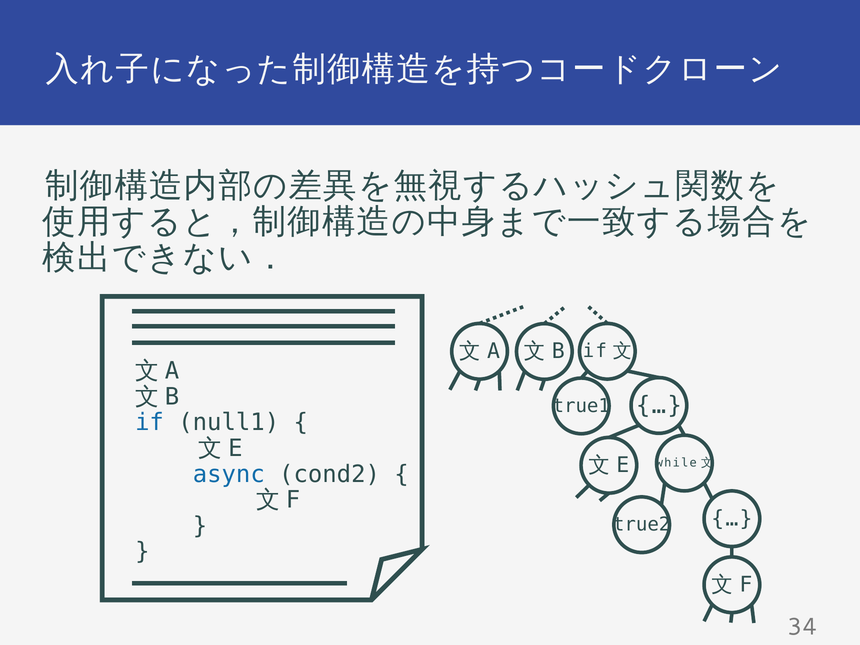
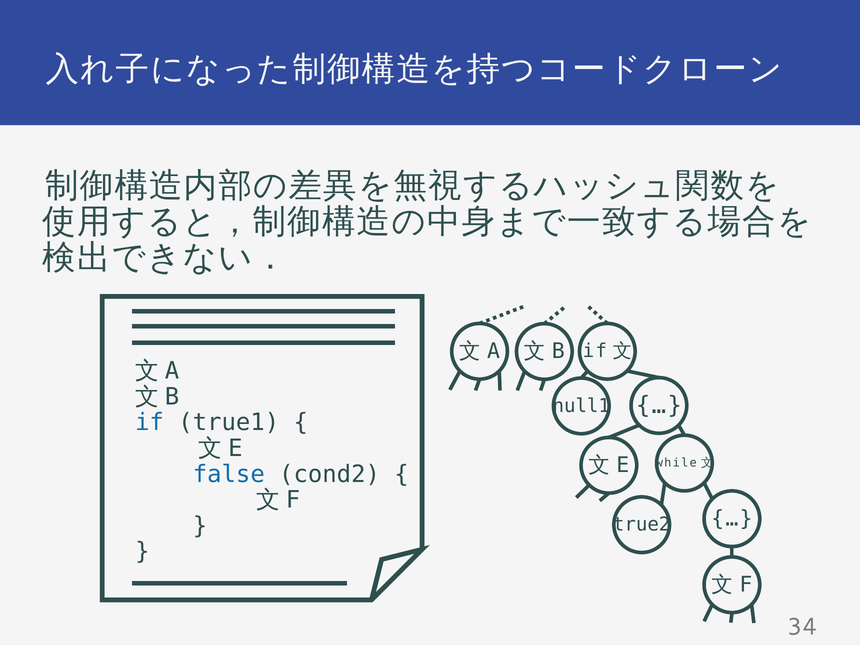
true1: true1 -> null1
null1: null1 -> true1
async: async -> false
